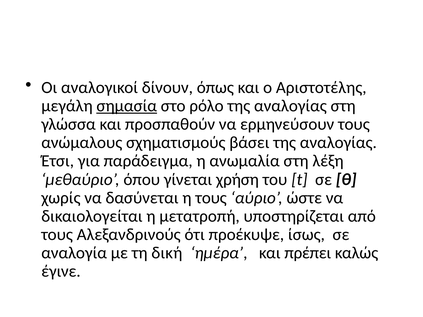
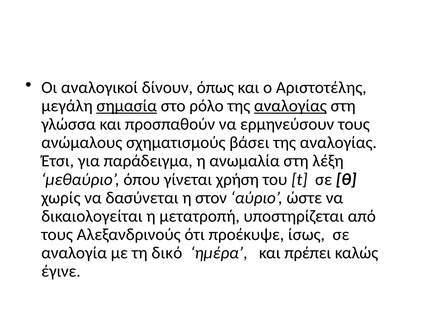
αναλογίας at (290, 106) underline: none -> present
η τους: τους -> στον
δική: δική -> δικό
